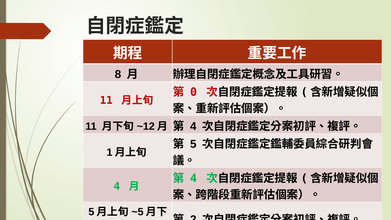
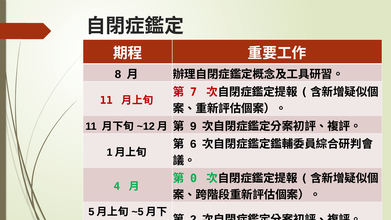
0: 0 -> 7
4 at (193, 126): 4 -> 9
5 at (193, 144): 5 -> 6
4 at (194, 178): 4 -> 0
